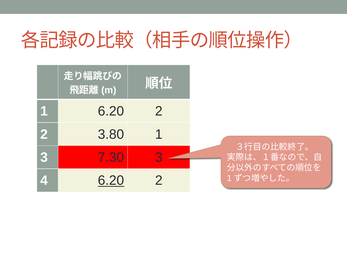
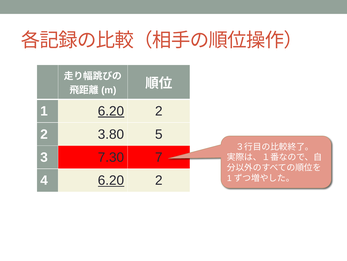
6.20 at (111, 111) underline: none -> present
3.80 1: 1 -> 5
7.30 3: 3 -> 7
